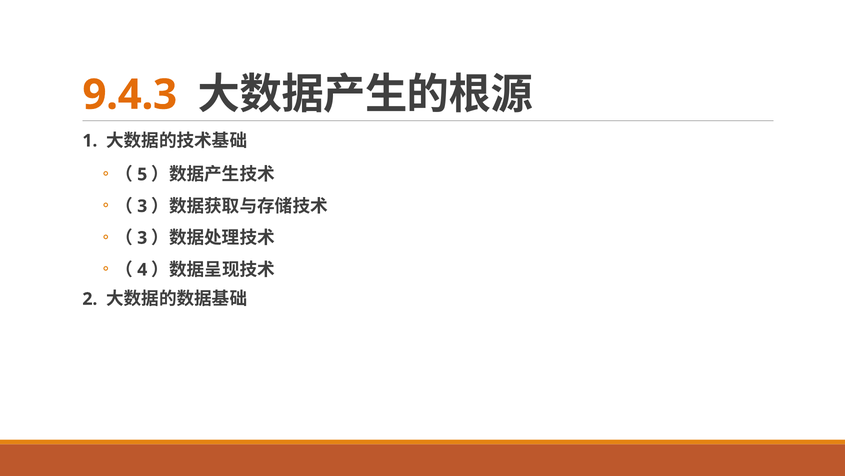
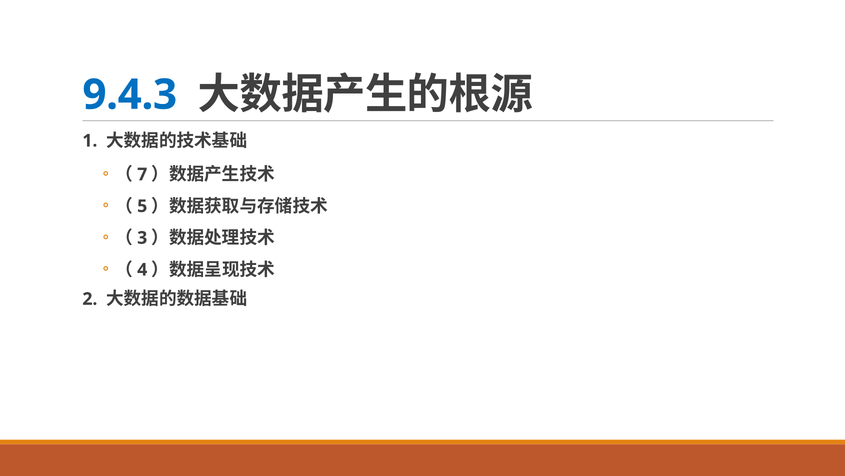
9.4.3 colour: orange -> blue
5: 5 -> 7
3 at (142, 206): 3 -> 5
